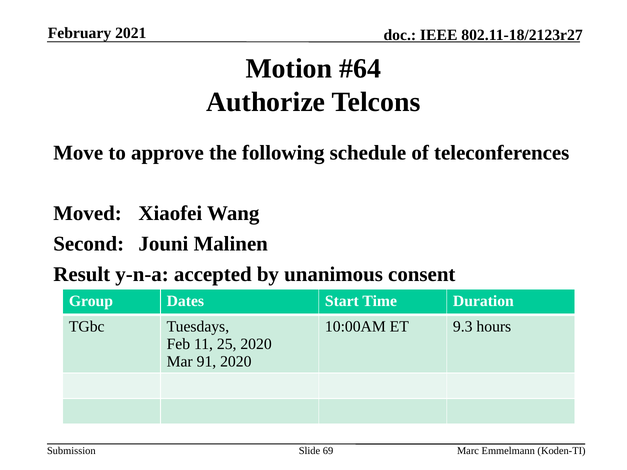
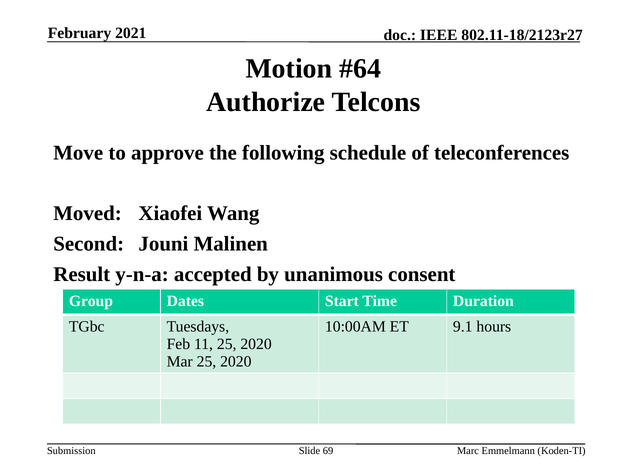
9.3: 9.3 -> 9.1
Mar 91: 91 -> 25
